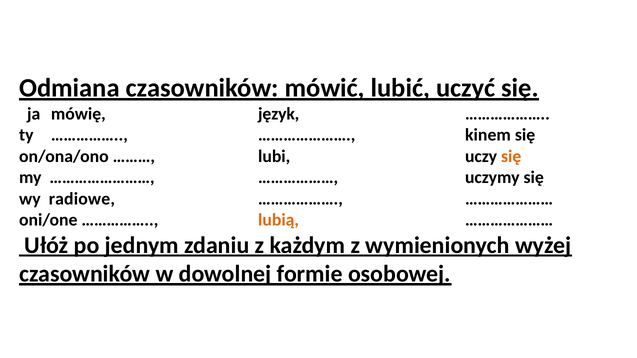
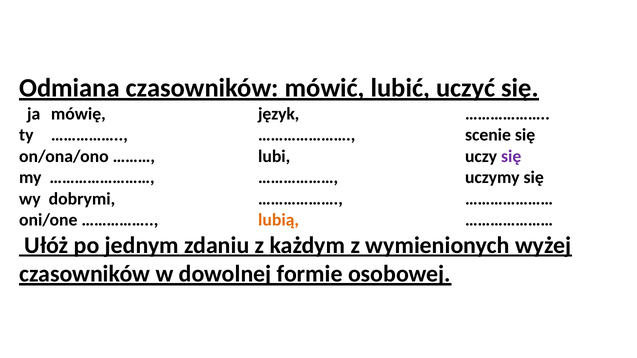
kinem: kinem -> scenie
się at (511, 156) colour: orange -> purple
radiowe: radiowe -> dobrymi
